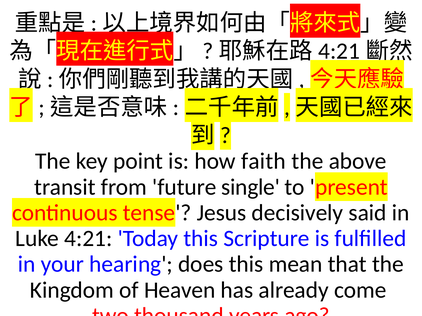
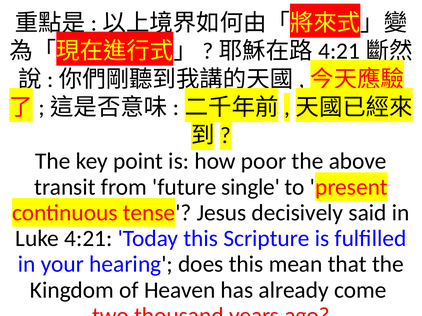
faith: faith -> poor
